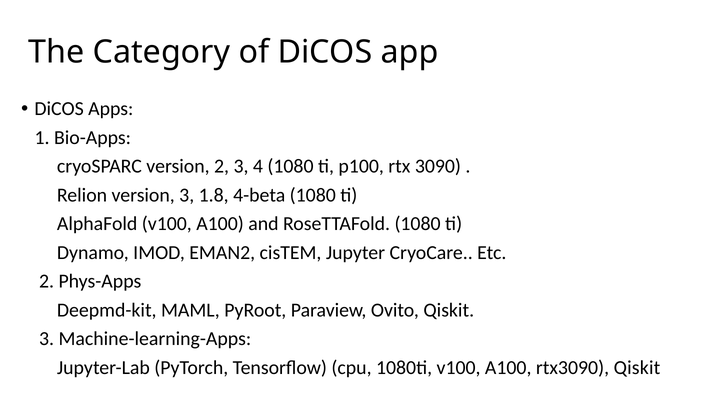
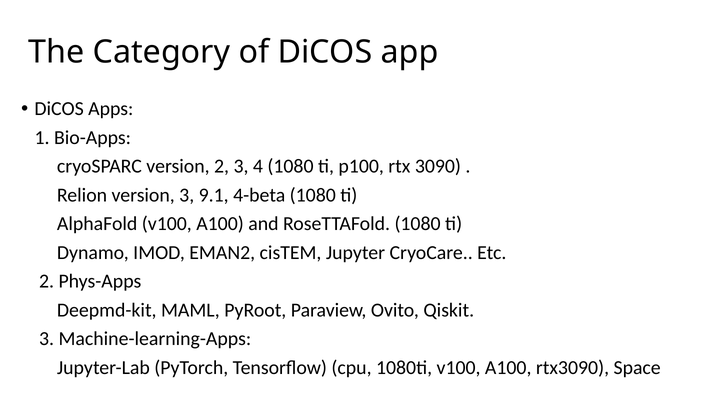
1.8: 1.8 -> 9.1
rtx3090 Qiskit: Qiskit -> Space
